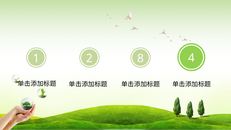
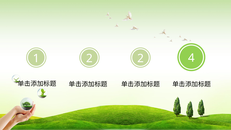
2 8: 8 -> 2
